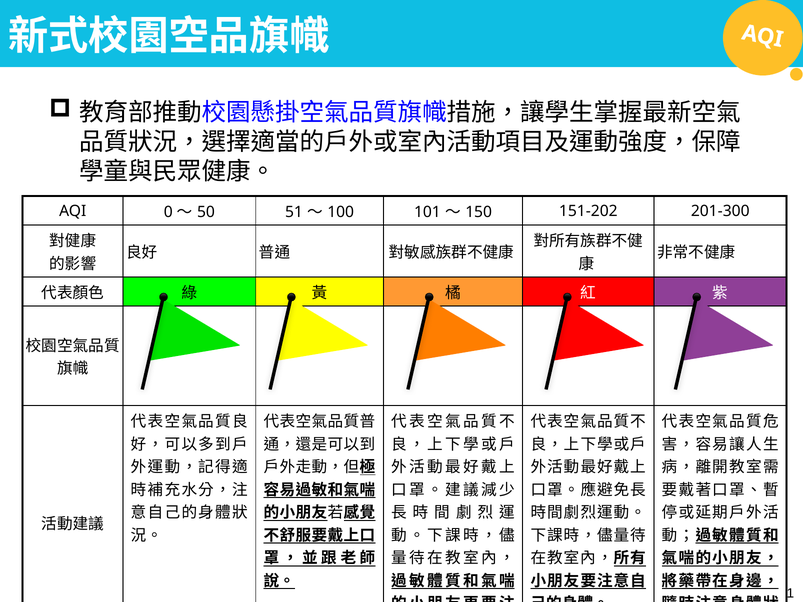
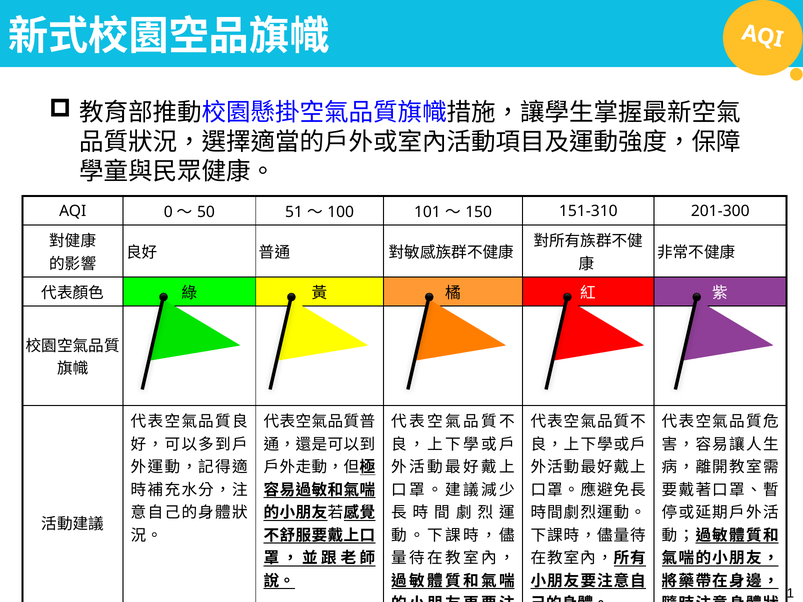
151-202: 151-202 -> 151-310
